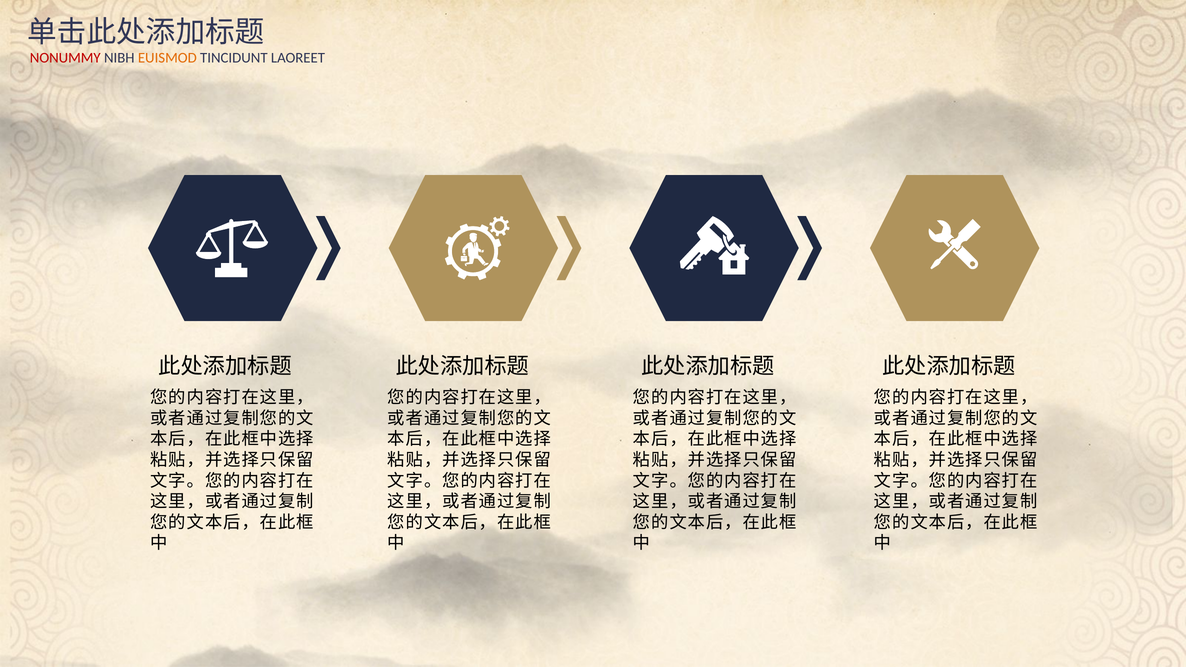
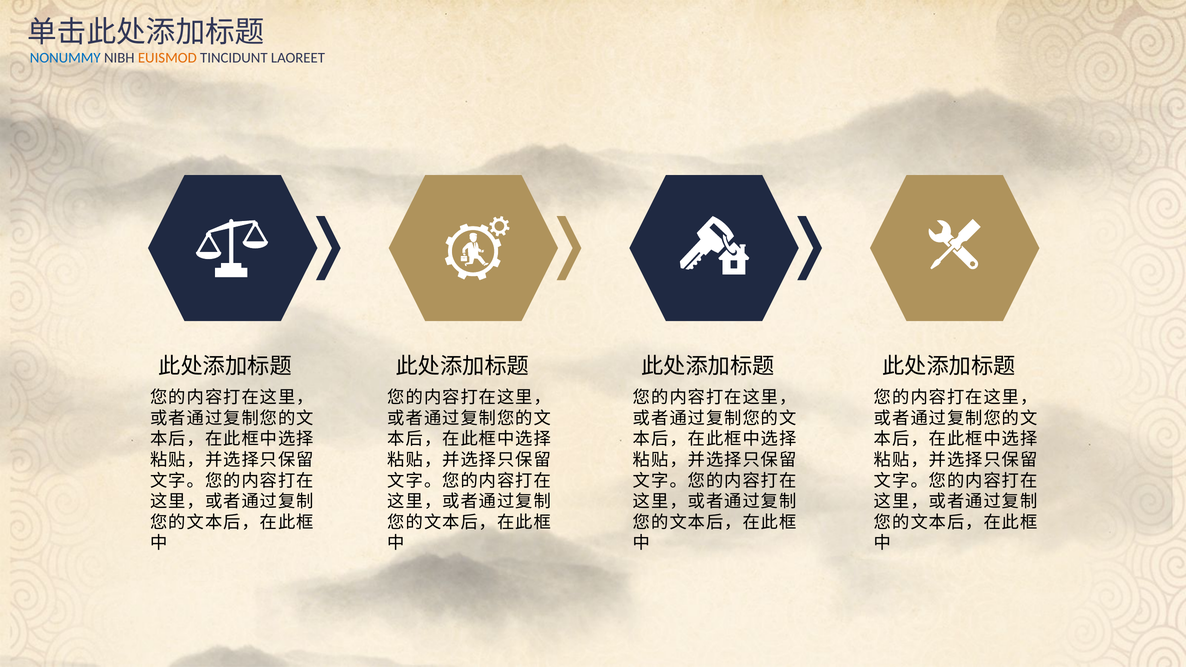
NONUMMY colour: red -> blue
